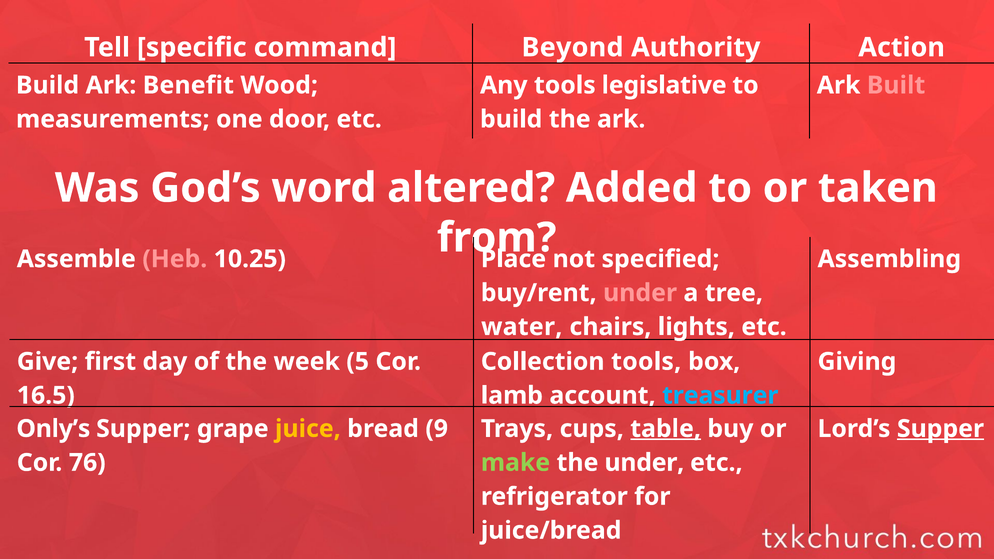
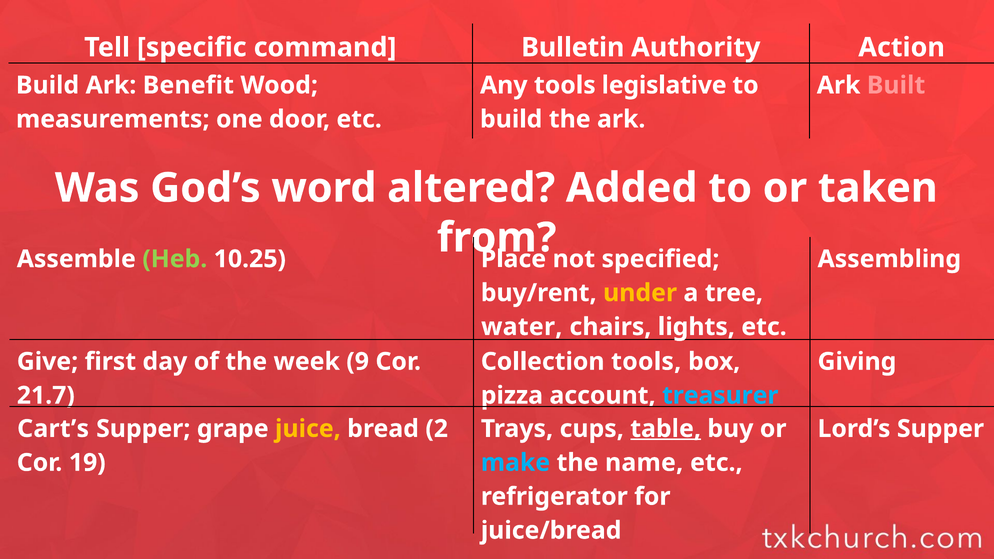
Beyond: Beyond -> Bulletin
Heb colour: pink -> light green
under at (640, 293) colour: pink -> yellow
5: 5 -> 9
16.5: 16.5 -> 21.7
lamb: lamb -> pizza
Only’s: Only’s -> Cart’s
9: 9 -> 2
Supper at (940, 429) underline: present -> none
76: 76 -> 19
make colour: light green -> light blue
the under: under -> name
